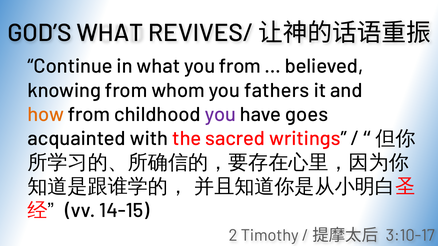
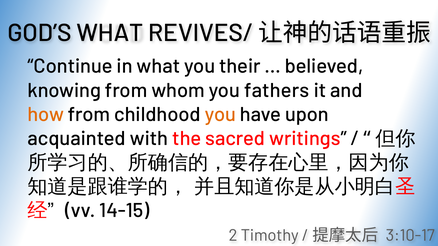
you from: from -> their
you at (220, 115) colour: purple -> orange
goes: goes -> upon
